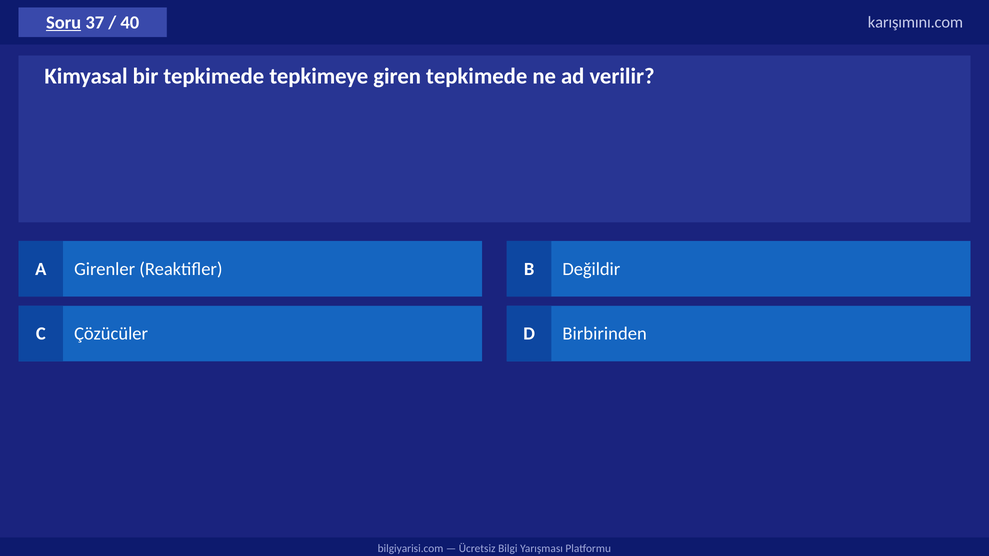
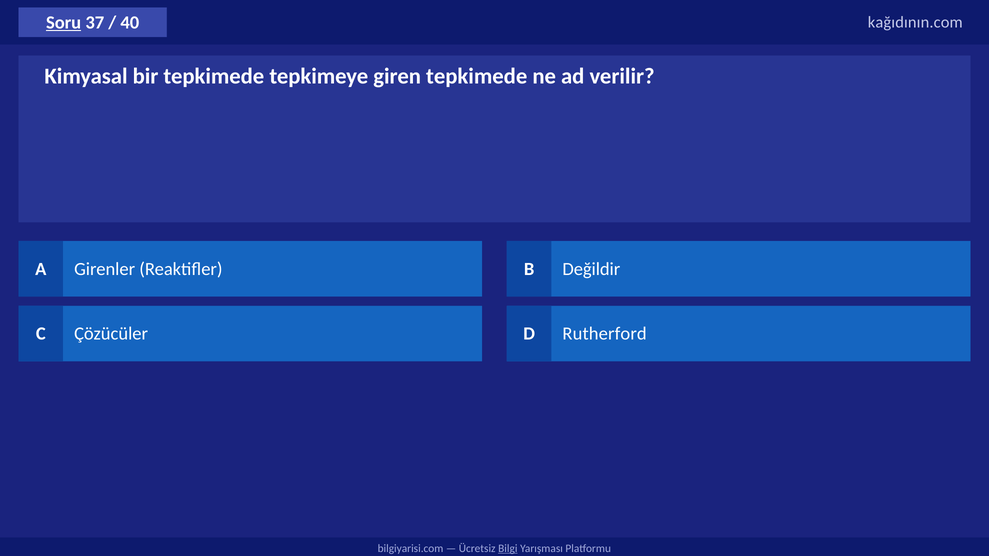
karışımını.com: karışımını.com -> kağıdının.com
Birbirinden: Birbirinden -> Rutherford
Bilgi underline: none -> present
